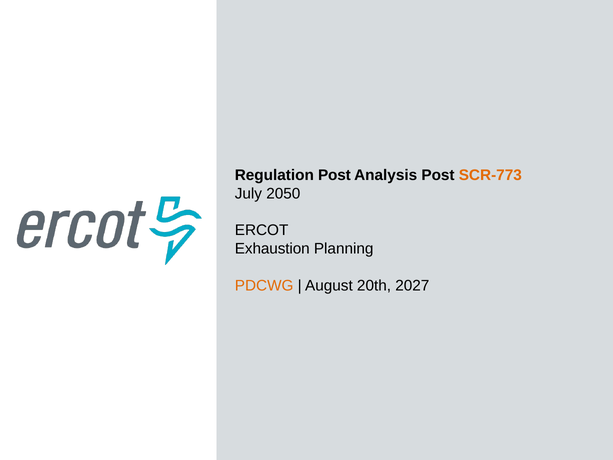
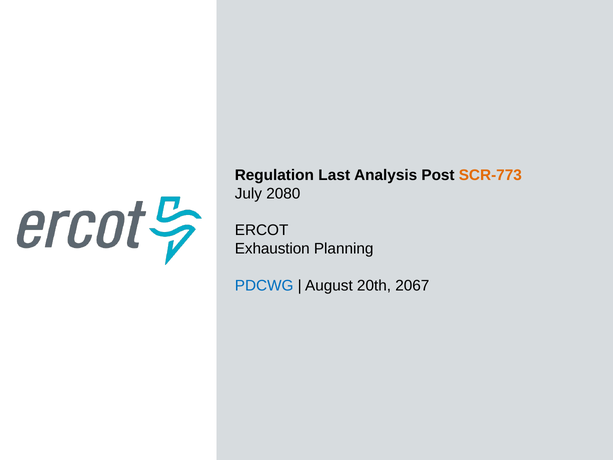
Regulation Post: Post -> Last
2050: 2050 -> 2080
PDCWG colour: orange -> blue
2027: 2027 -> 2067
